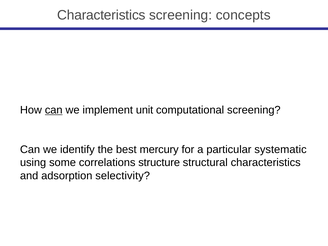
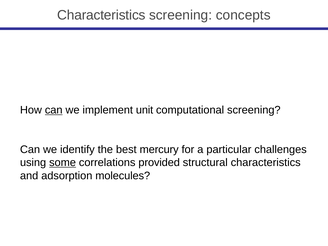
systematic: systematic -> challenges
some underline: none -> present
structure: structure -> provided
selectivity: selectivity -> molecules
